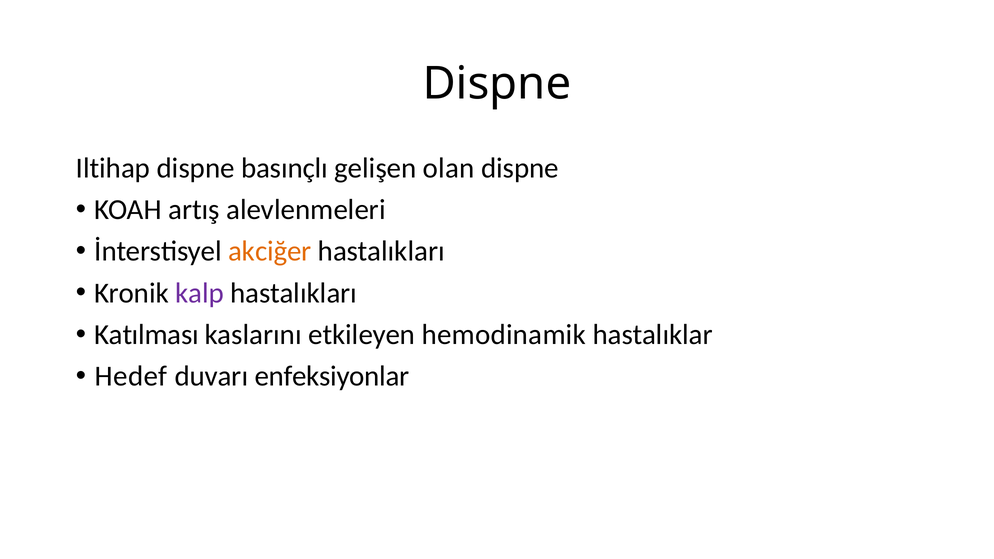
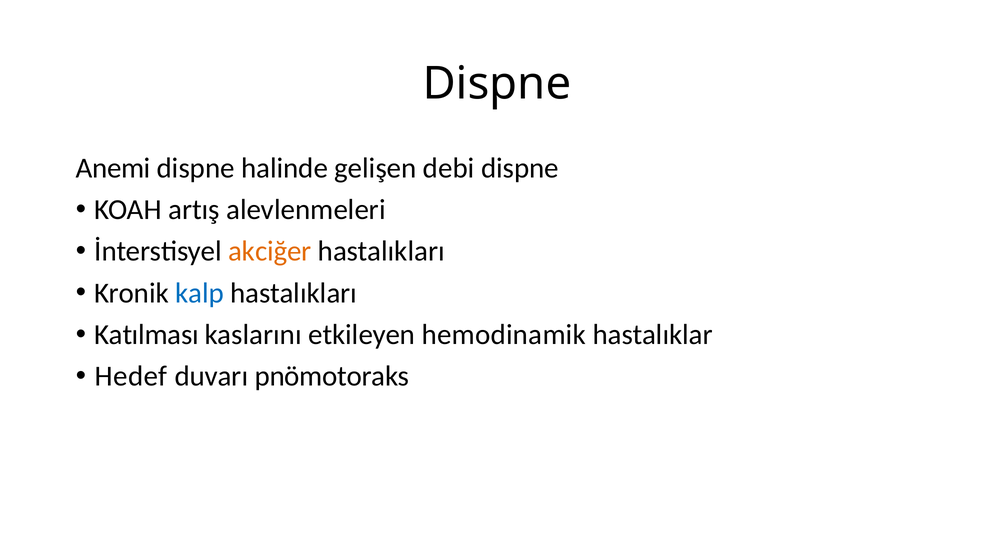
Iltihap: Iltihap -> Anemi
basınçlı: basınçlı -> halinde
olan: olan -> debi
kalp colour: purple -> blue
enfeksiyonlar: enfeksiyonlar -> pnömotoraks
